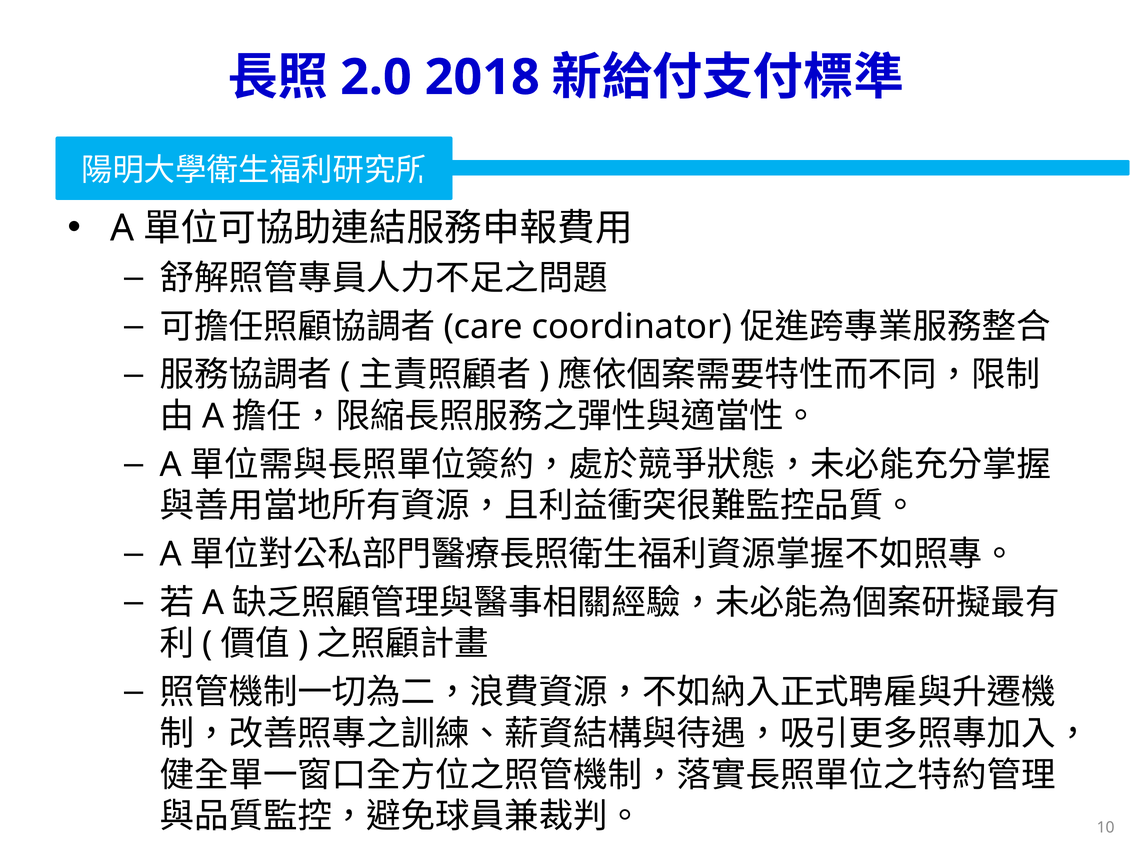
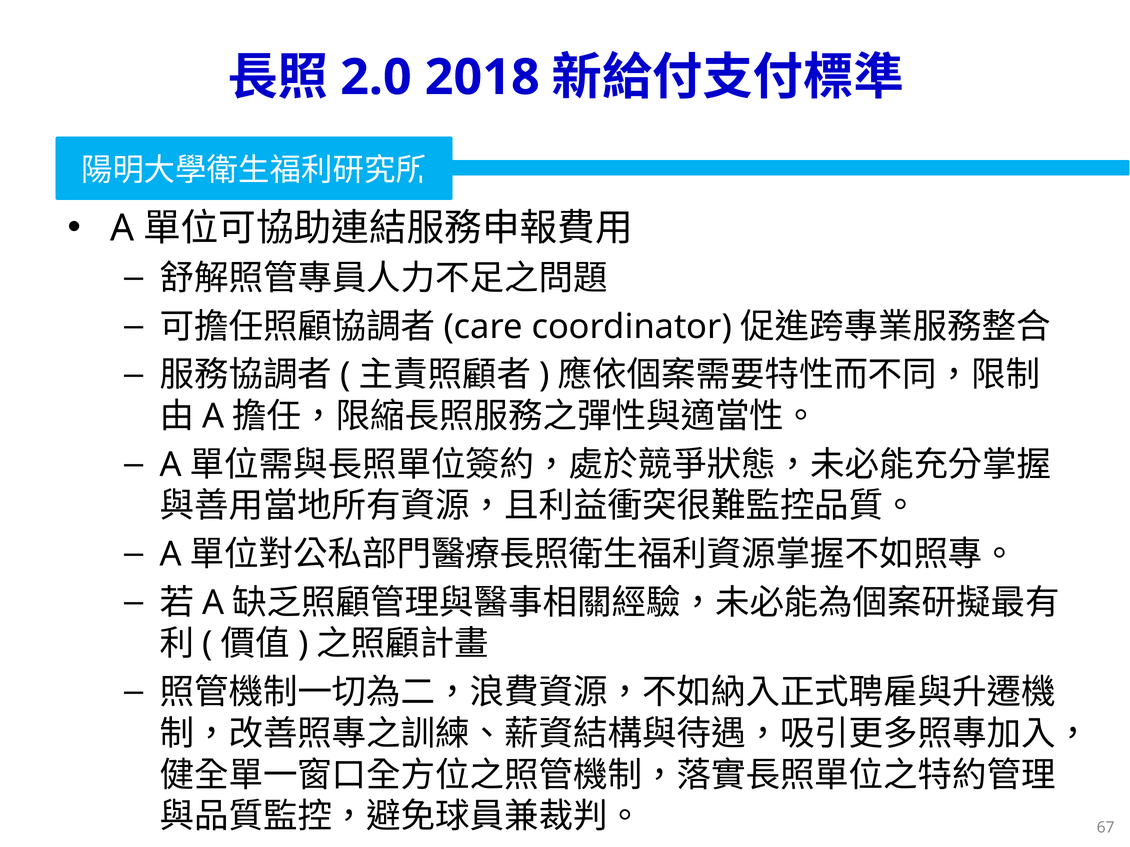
10: 10 -> 67
